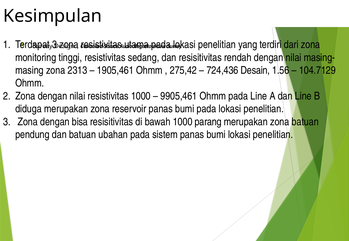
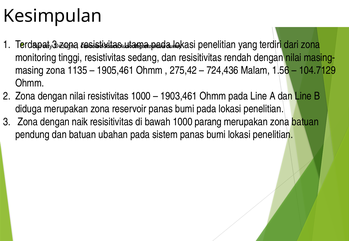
2313: 2313 -> 1135
Desain: Desain -> Malam
9905,461: 9905,461 -> 1903,461
bisa: bisa -> naik
